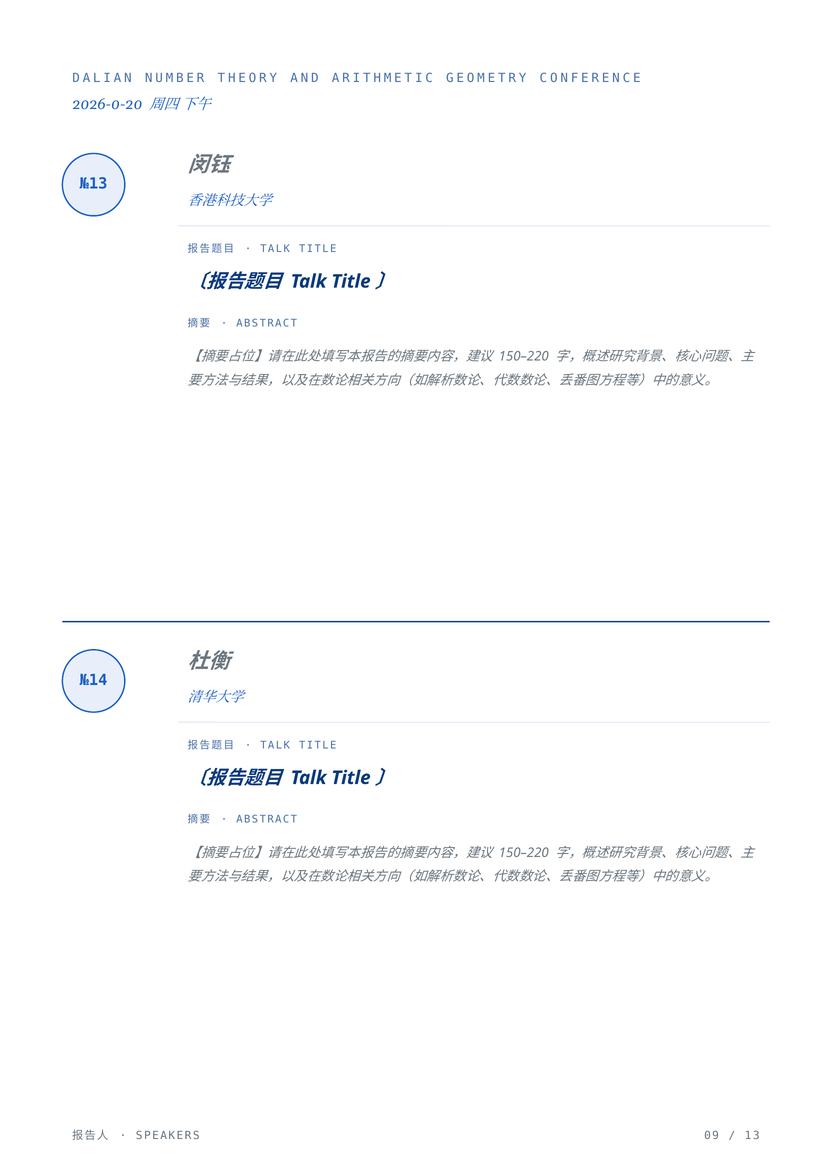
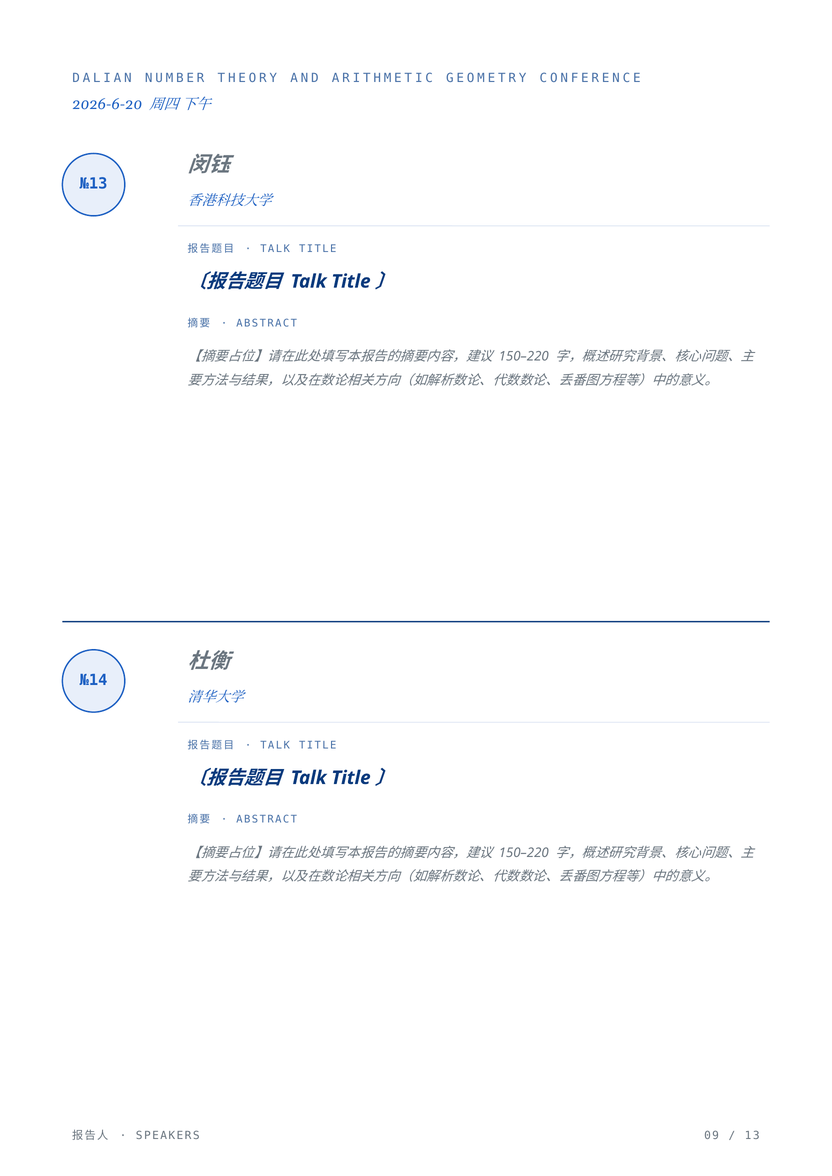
2026-0-20: 2026-0-20 -> 2026-6-20
